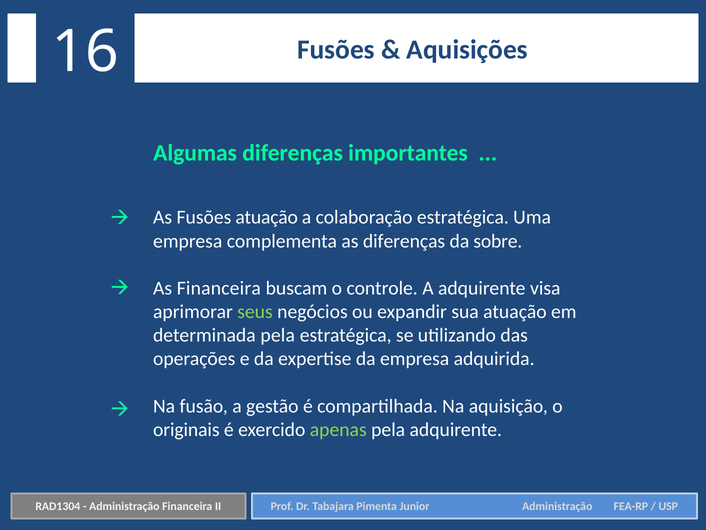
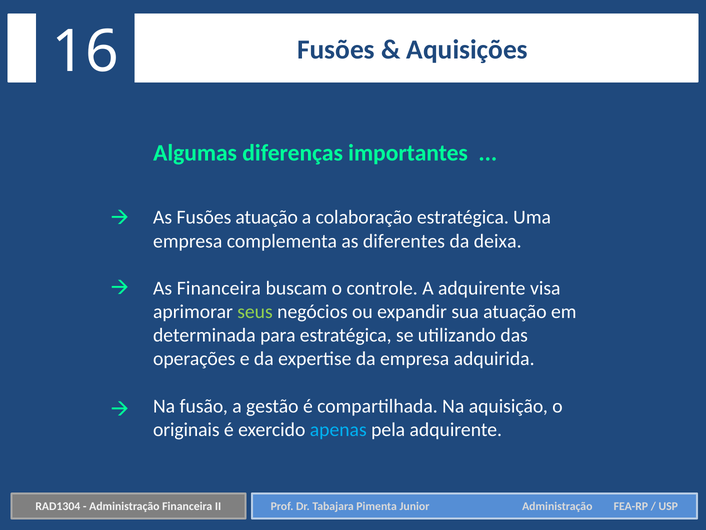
as diferenças: diferenças -> diferentes
sobre: sobre -> deixa
determinada pela: pela -> para
apenas colour: light green -> light blue
